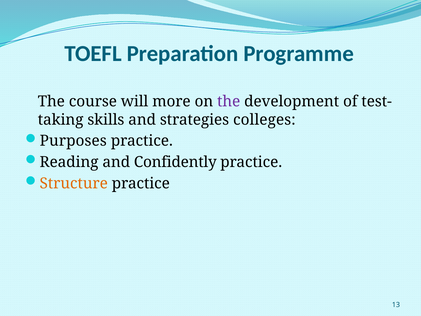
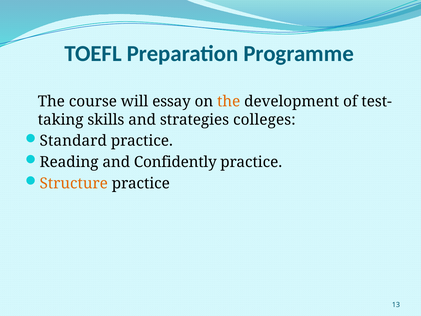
more: more -> essay
the at (229, 101) colour: purple -> orange
Purposes: Purposes -> Standard
